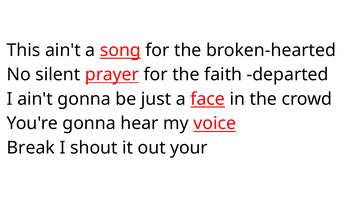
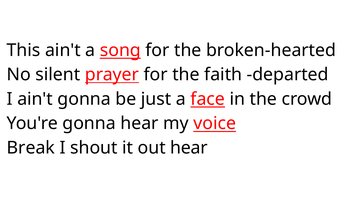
out your: your -> hear
